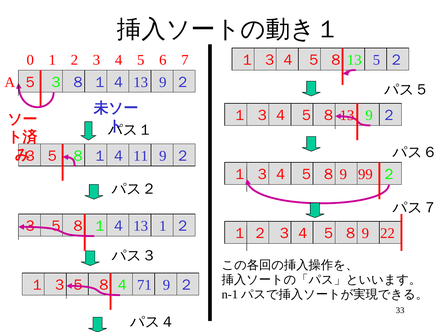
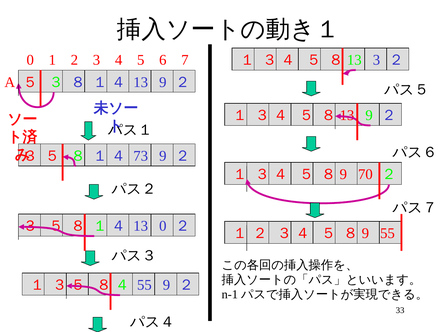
13 5: 5 -> 3
11: 11 -> 73
99: 99 -> 70
13 1: 1 -> 0
22 at (387, 233): 22 -> 55
71 at (144, 285): 71 -> 55
